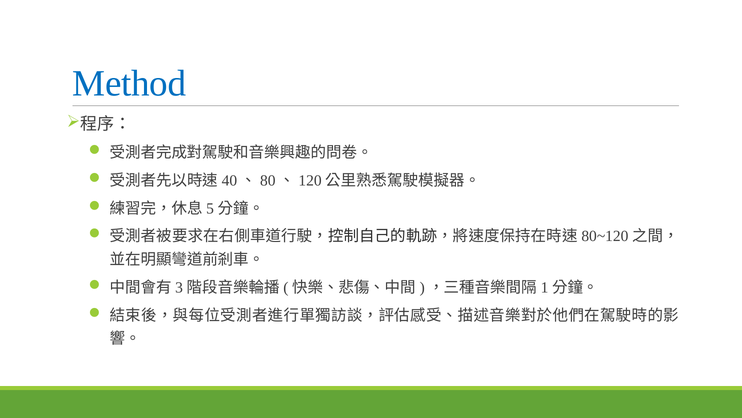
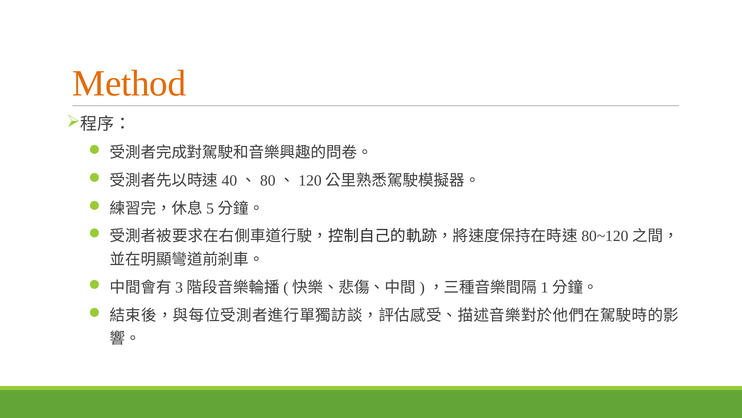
Method colour: blue -> orange
